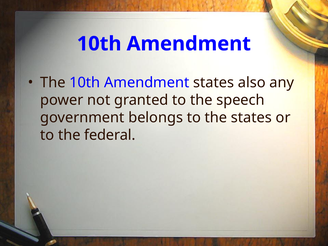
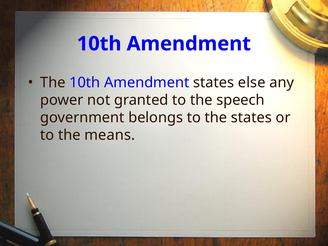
also: also -> else
federal: federal -> means
